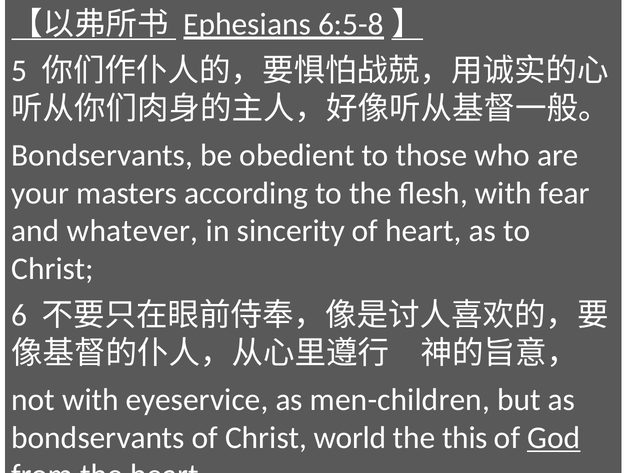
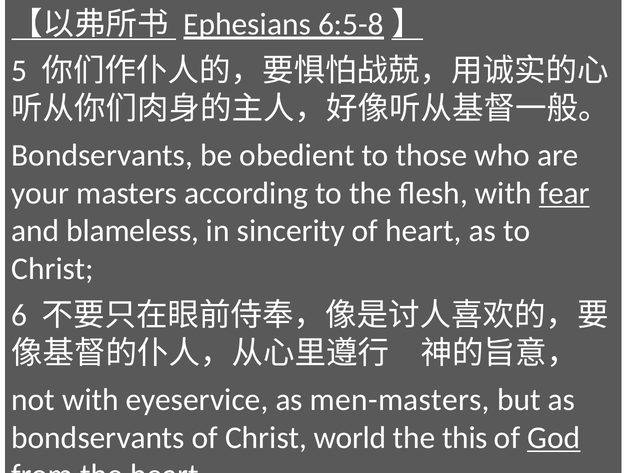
fear underline: none -> present
whatever: whatever -> blameless
men-children: men-children -> men-masters
